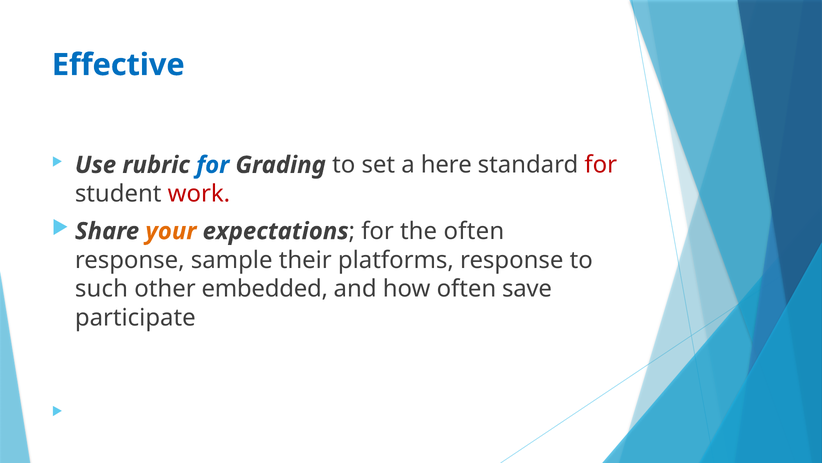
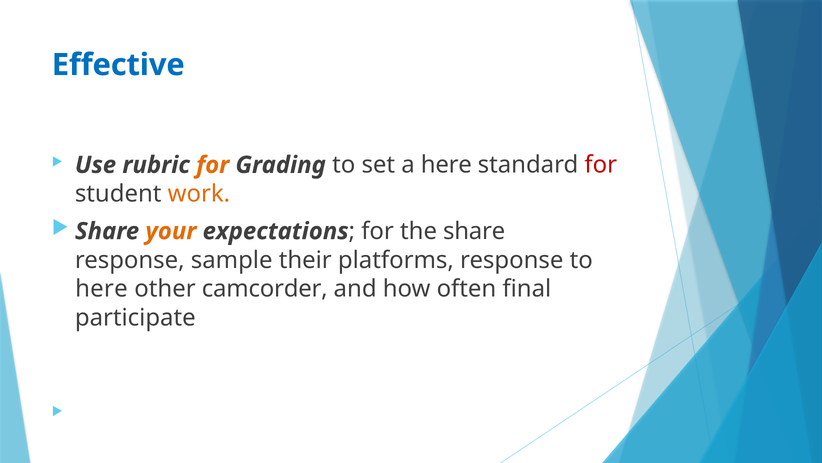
for at (213, 165) colour: blue -> orange
work colour: red -> orange
the often: often -> share
such at (101, 289): such -> here
embedded: embedded -> camcorder
save: save -> final
